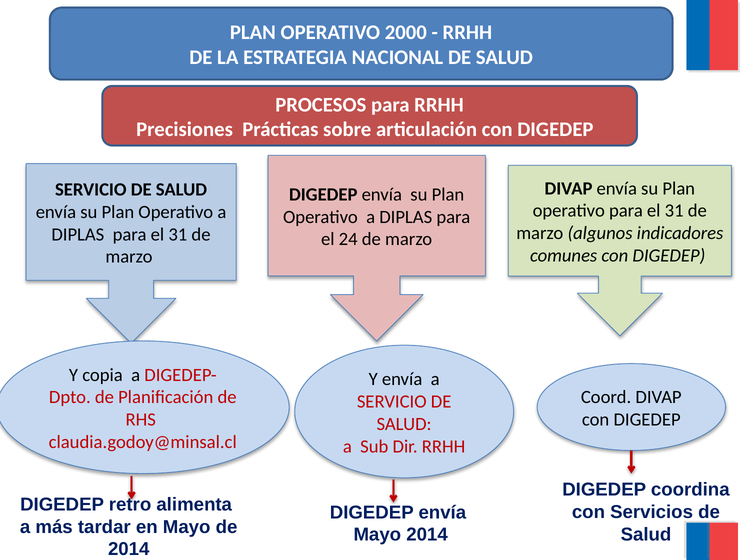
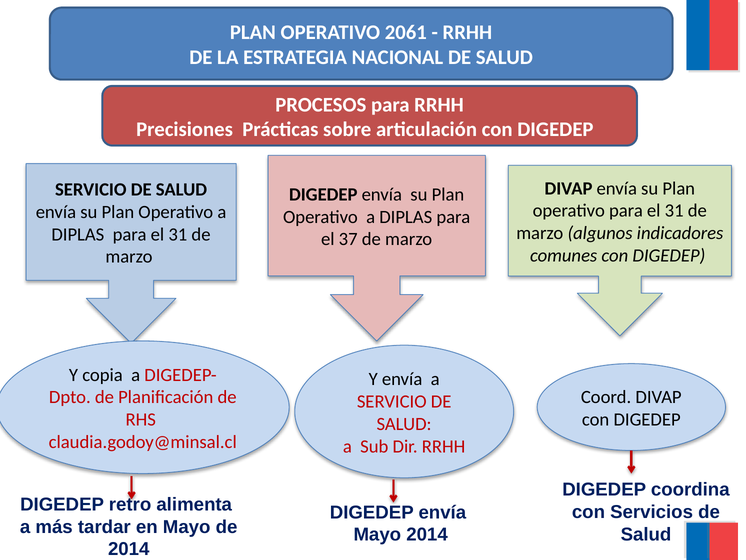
2000: 2000 -> 2061
24: 24 -> 37
